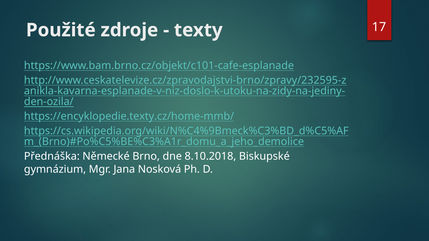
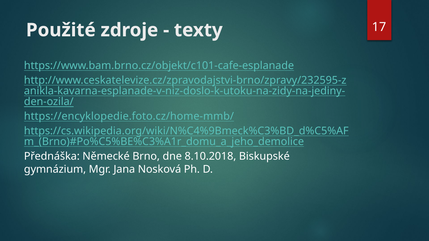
https://encyklopedie.texty.cz/home-mmb/: https://encyklopedie.texty.cz/home-mmb/ -> https://encyklopedie.foto.cz/home-mmb/
